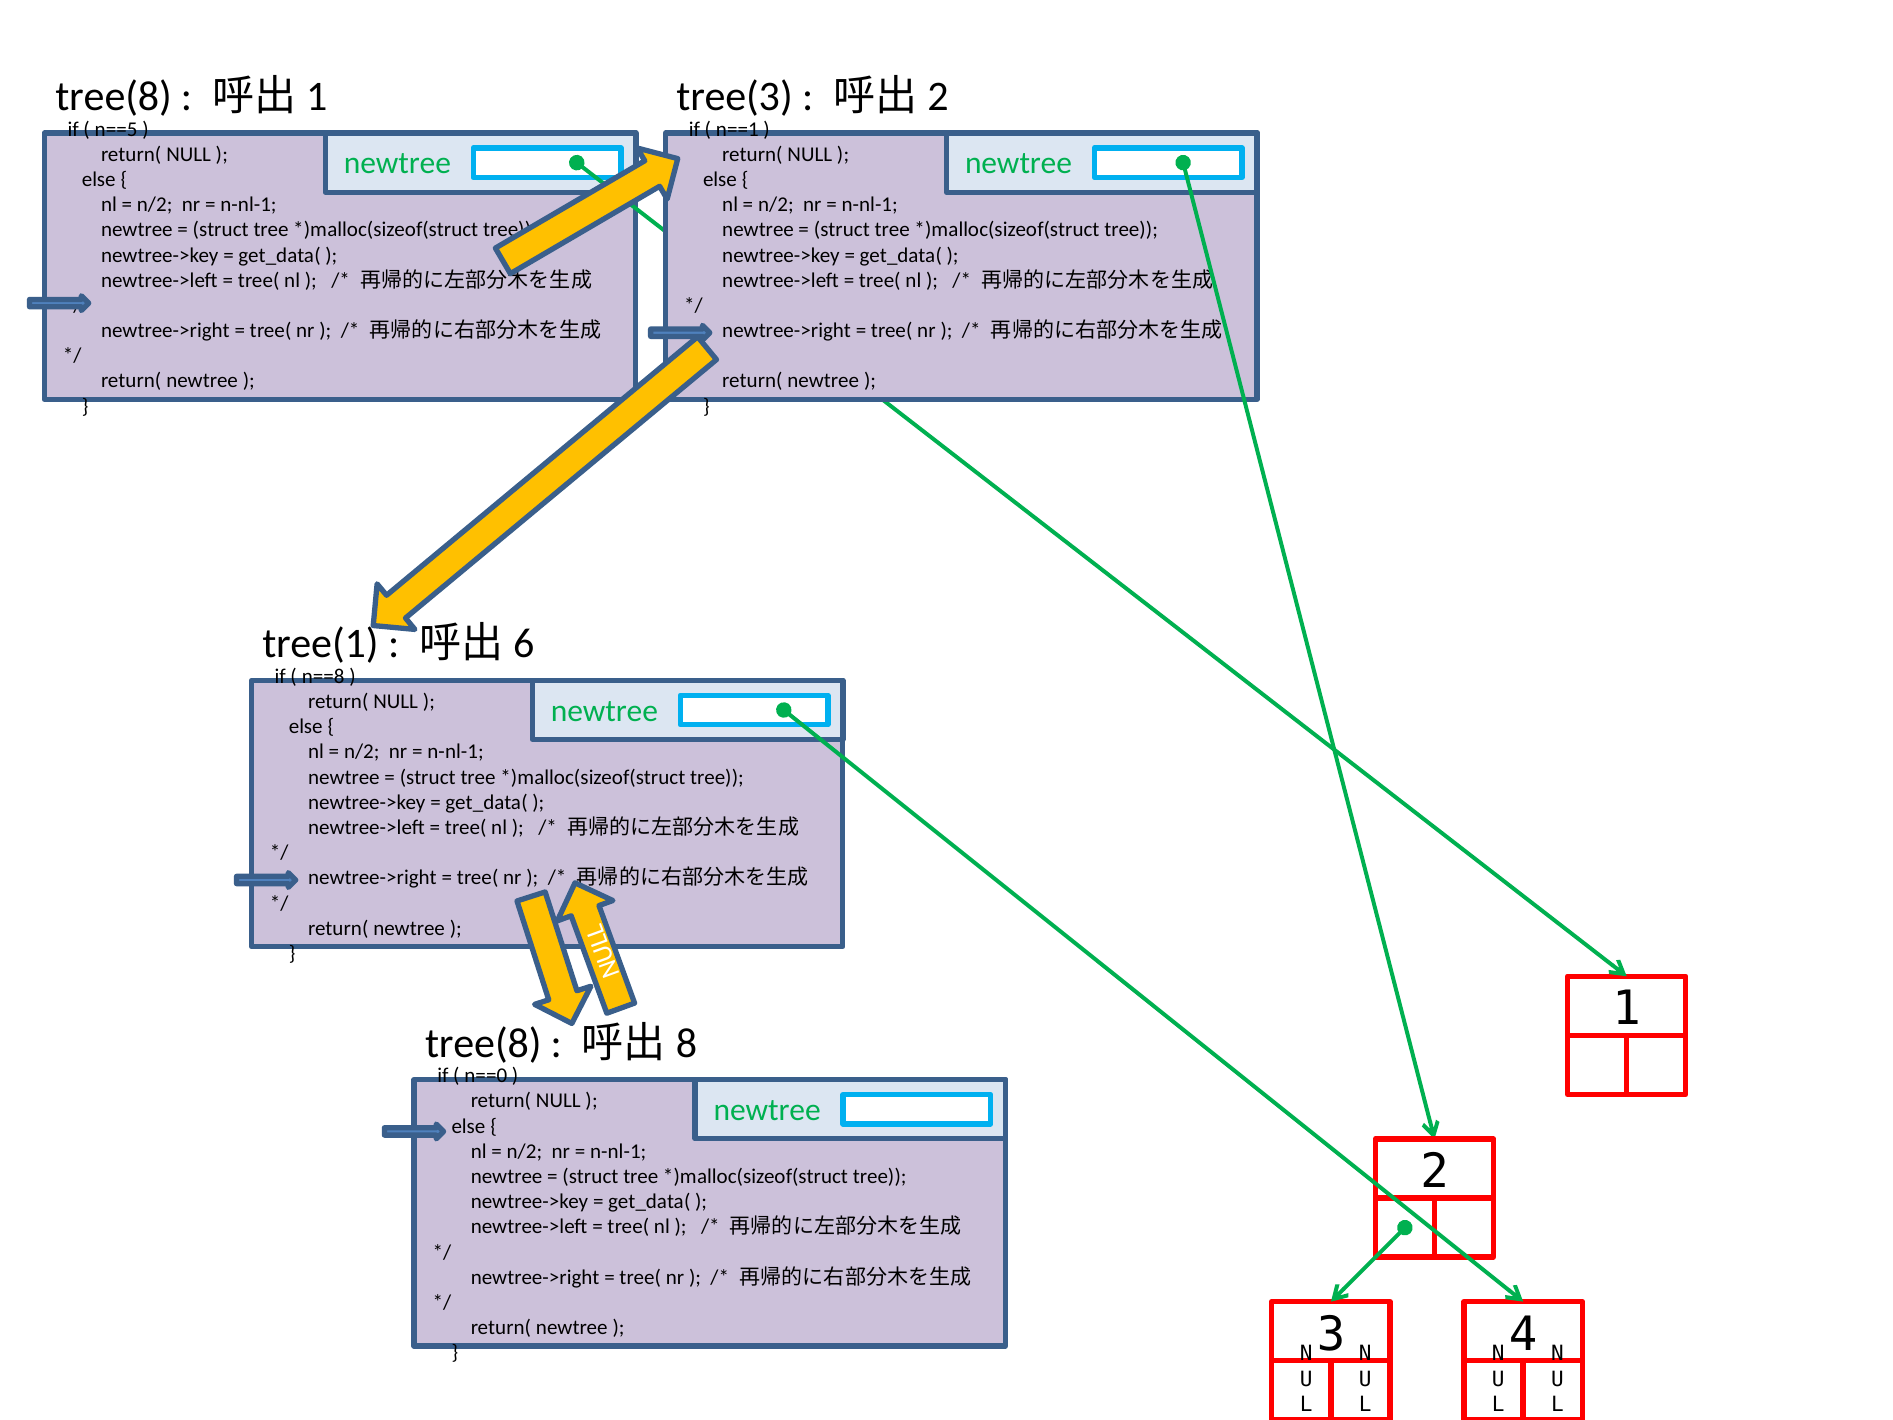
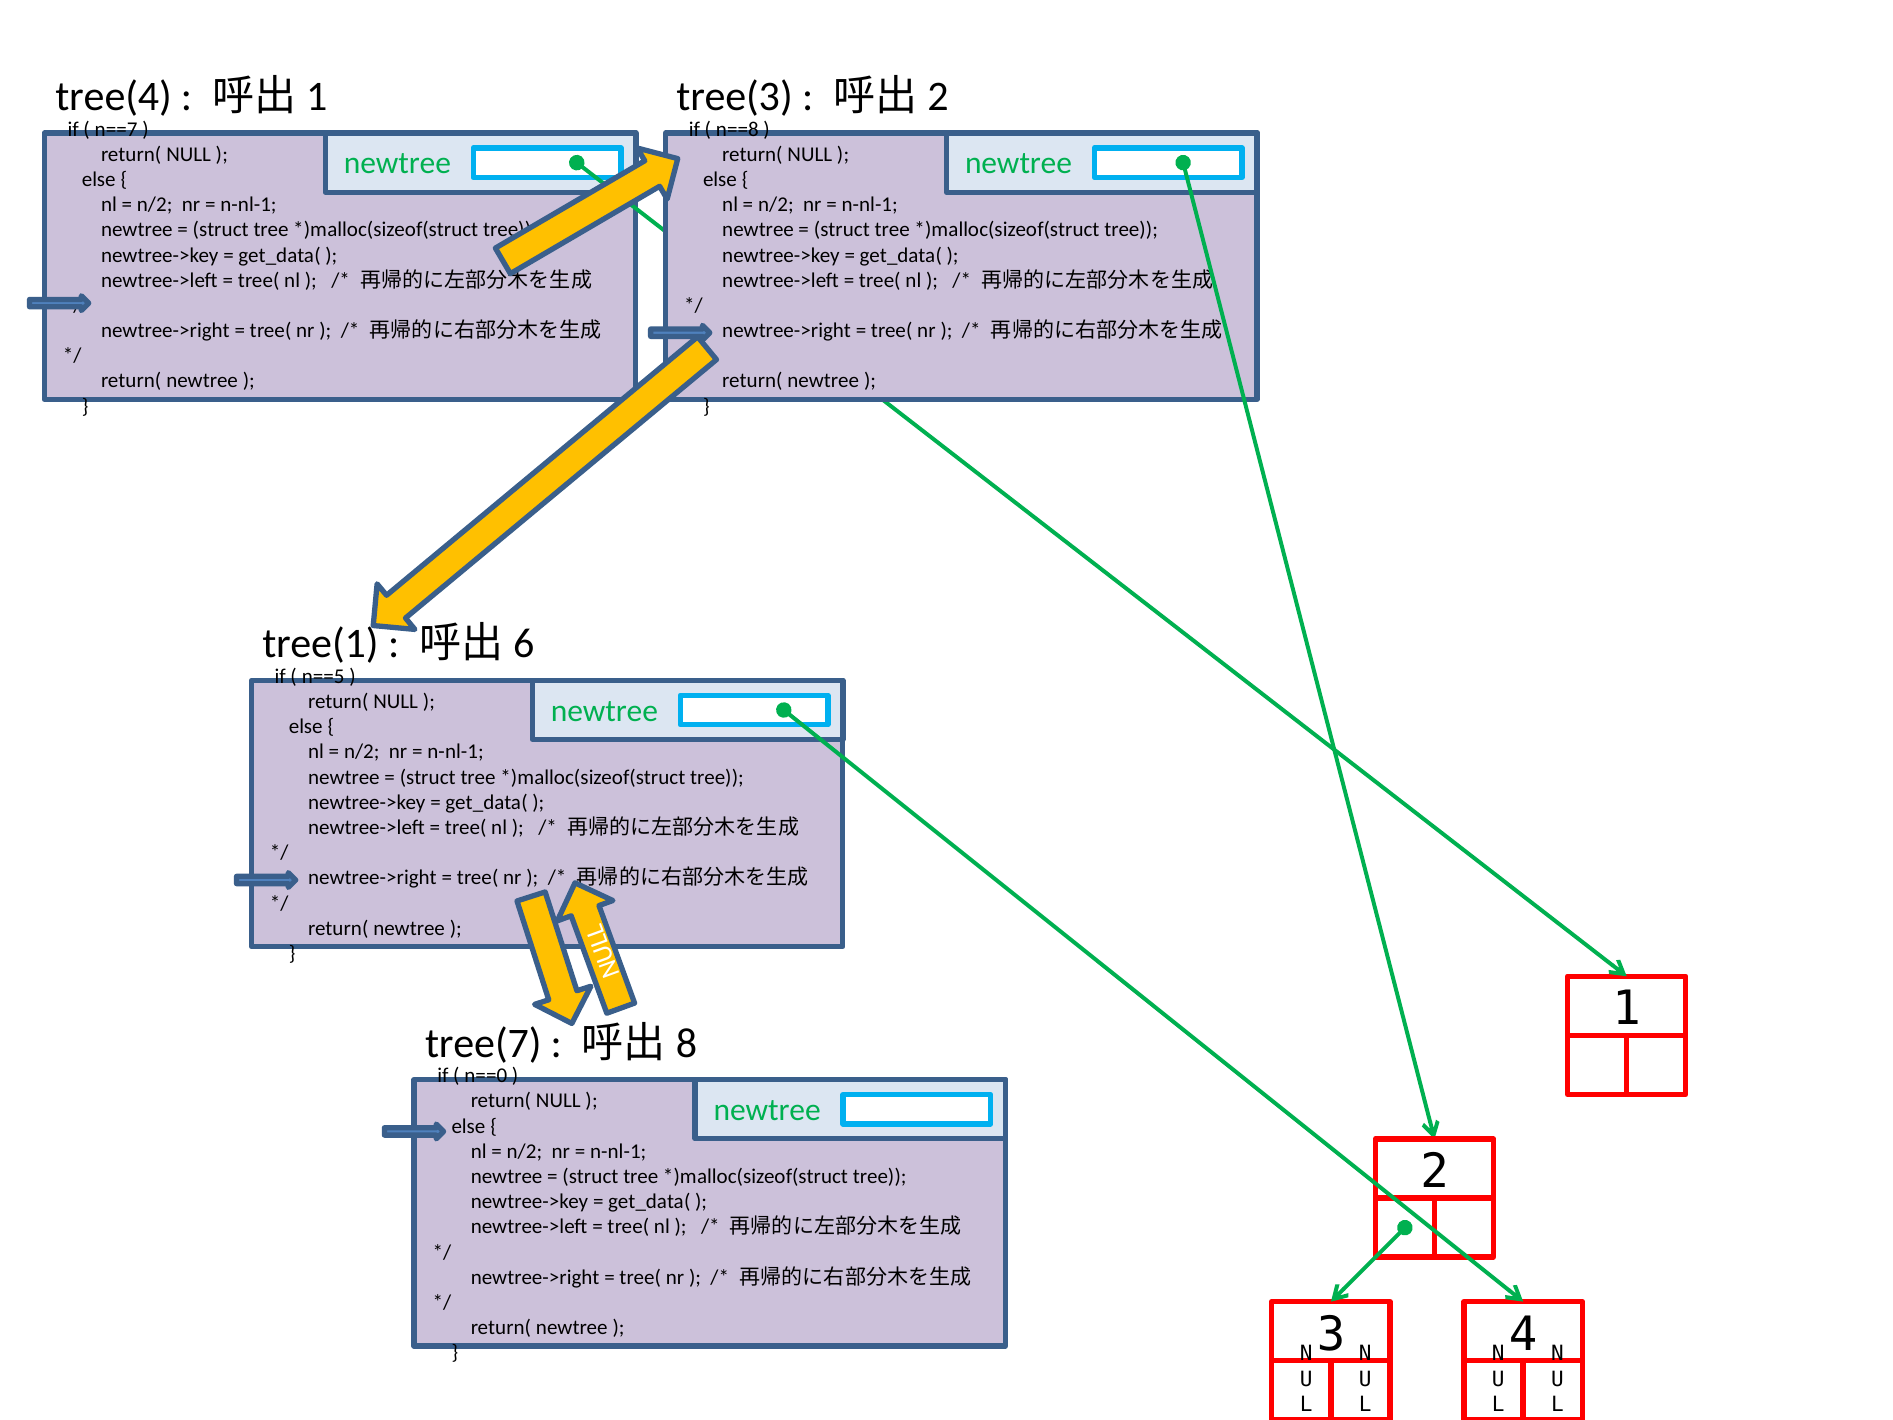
tree(8 at (114, 97): tree(8 -> tree(4
n==5: n==5 -> n==7
n==1: n==1 -> n==8
n==8: n==8 -> n==5
tree(8 at (483, 1043): tree(8 -> tree(7
